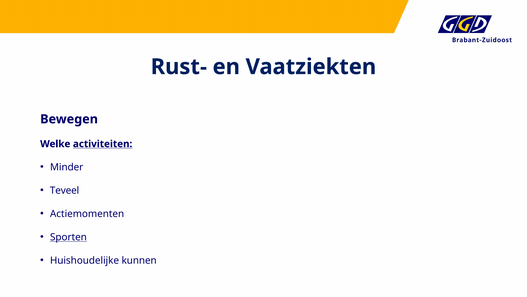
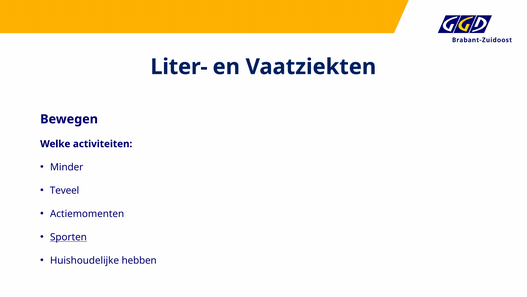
Rust-: Rust- -> Liter-
activiteiten underline: present -> none
kunnen: kunnen -> hebben
